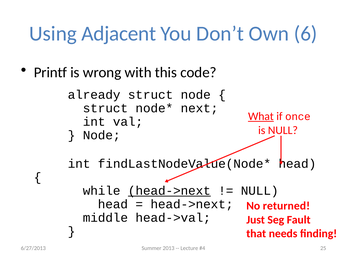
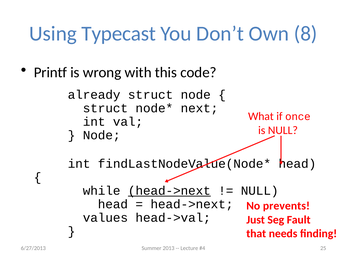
Adjacent: Adjacent -> Typecast
6: 6 -> 8
What underline: present -> none
returned: returned -> prevents
middle: middle -> values
